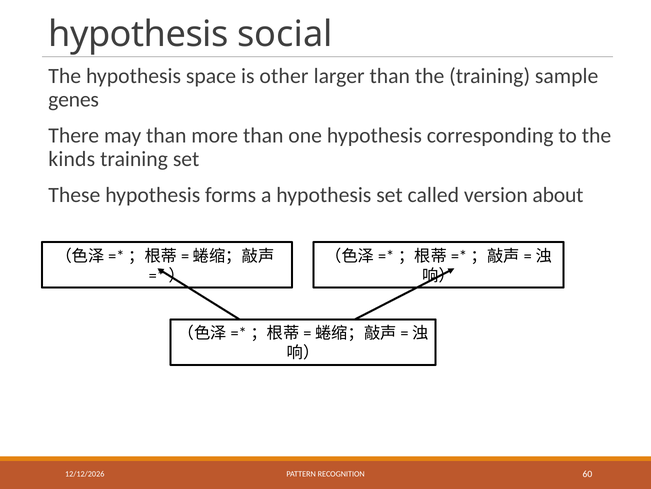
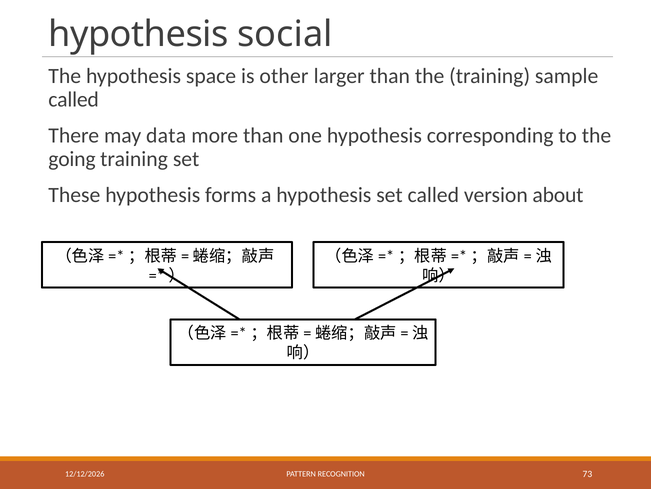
genes at (74, 99): genes -> called
may than: than -> data
kinds: kinds -> going
60: 60 -> 73
